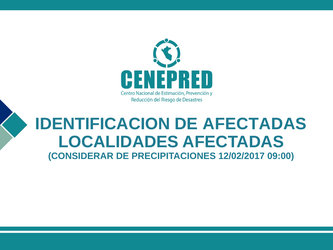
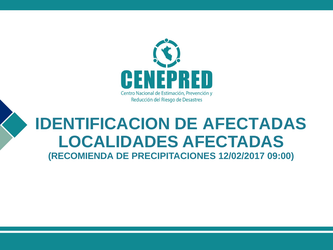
CONSIDERAR: CONSIDERAR -> RECOMIENDA
